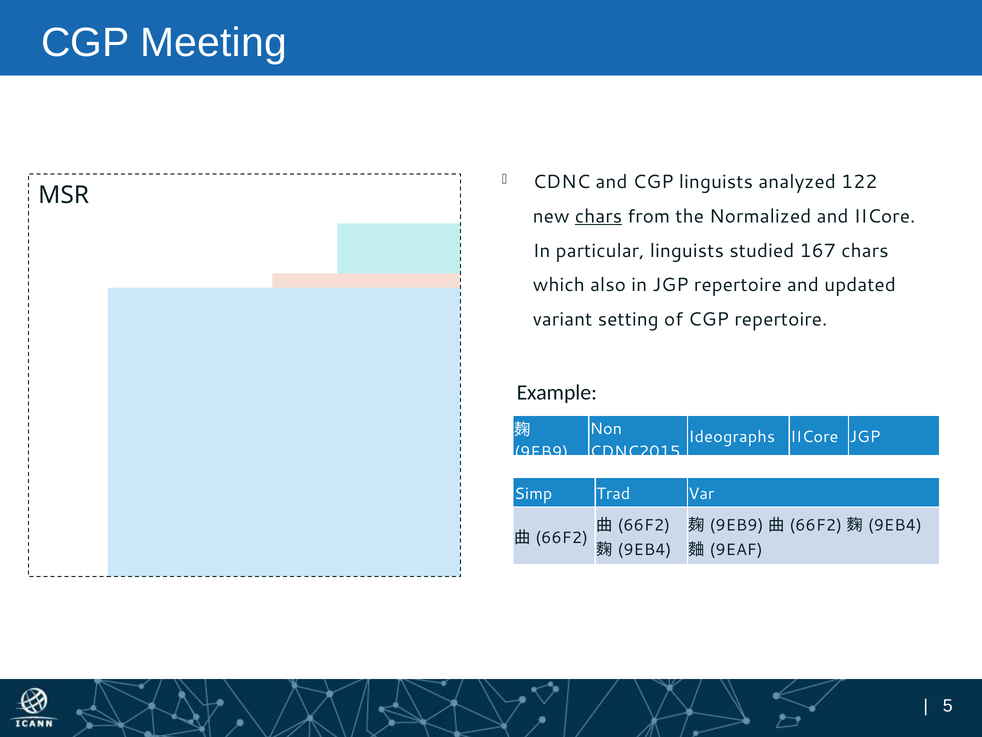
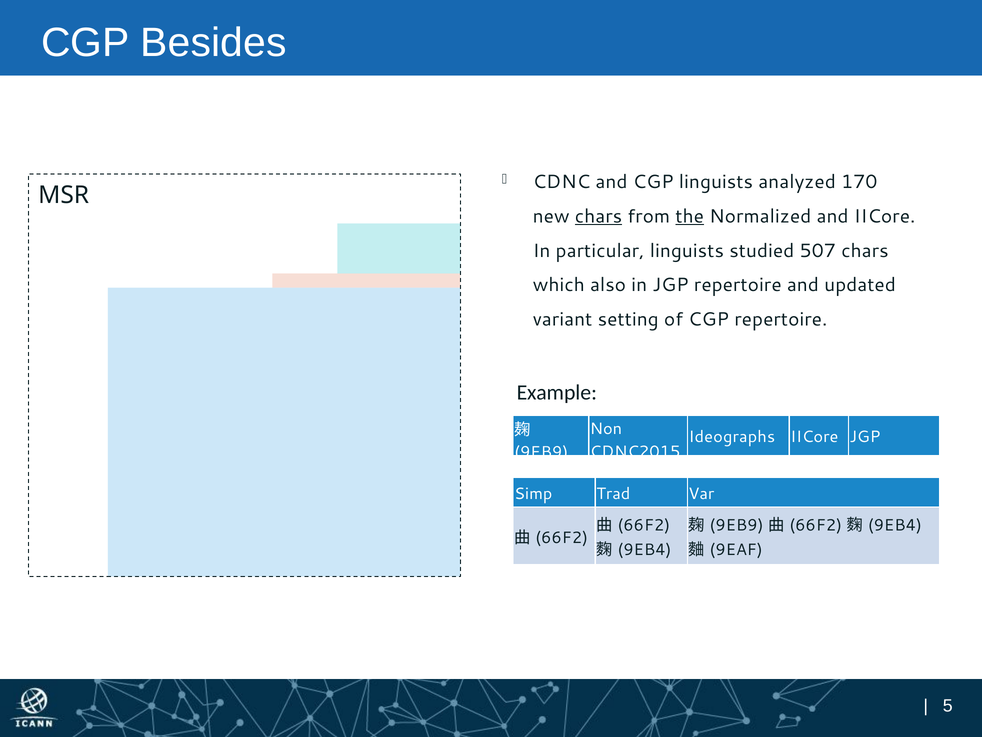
Meeting: Meeting -> Besides
122: 122 -> 170
the underline: none -> present
167: 167 -> 507
